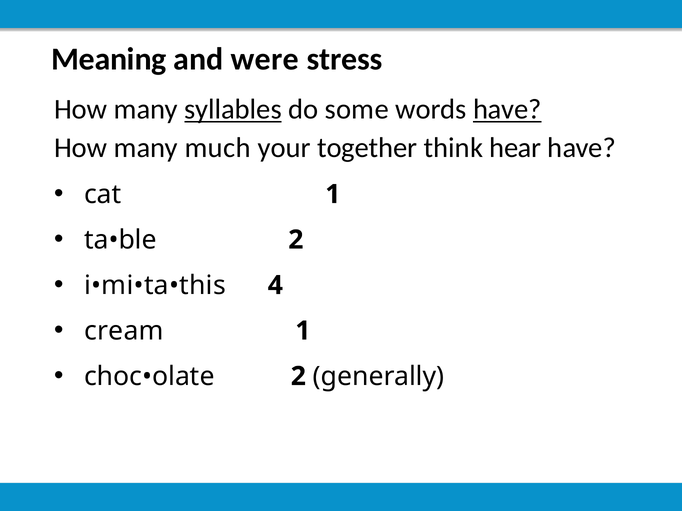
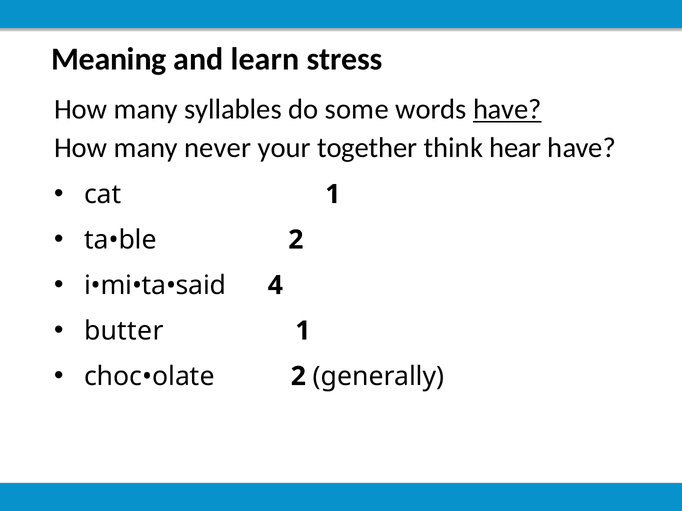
were: were -> learn
syllables underline: present -> none
much: much -> never
i•mi•ta•this: i•mi•ta•this -> i•mi•ta•said
cream: cream -> butter
